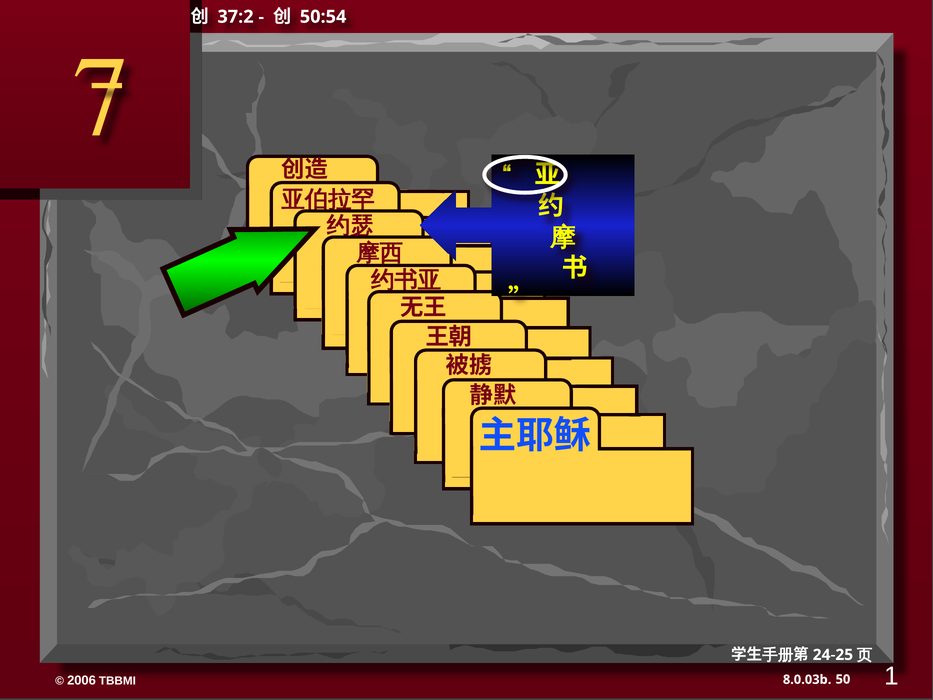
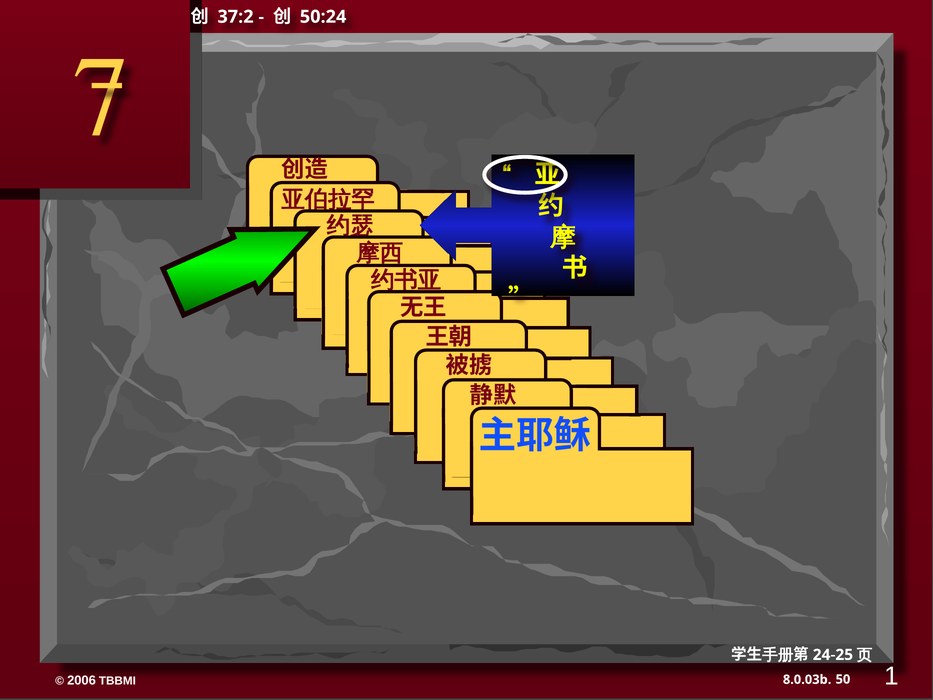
50:54: 50:54 -> 50:24
